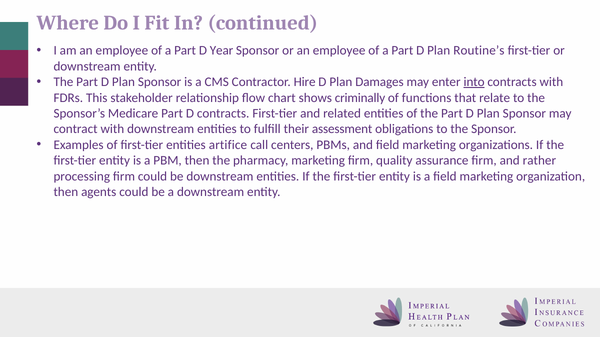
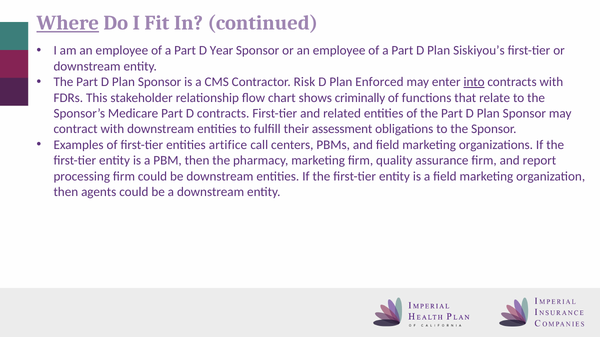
Where underline: none -> present
Routine’s: Routine’s -> Siskiyou’s
Hire: Hire -> Risk
Damages: Damages -> Enforced
rather: rather -> report
